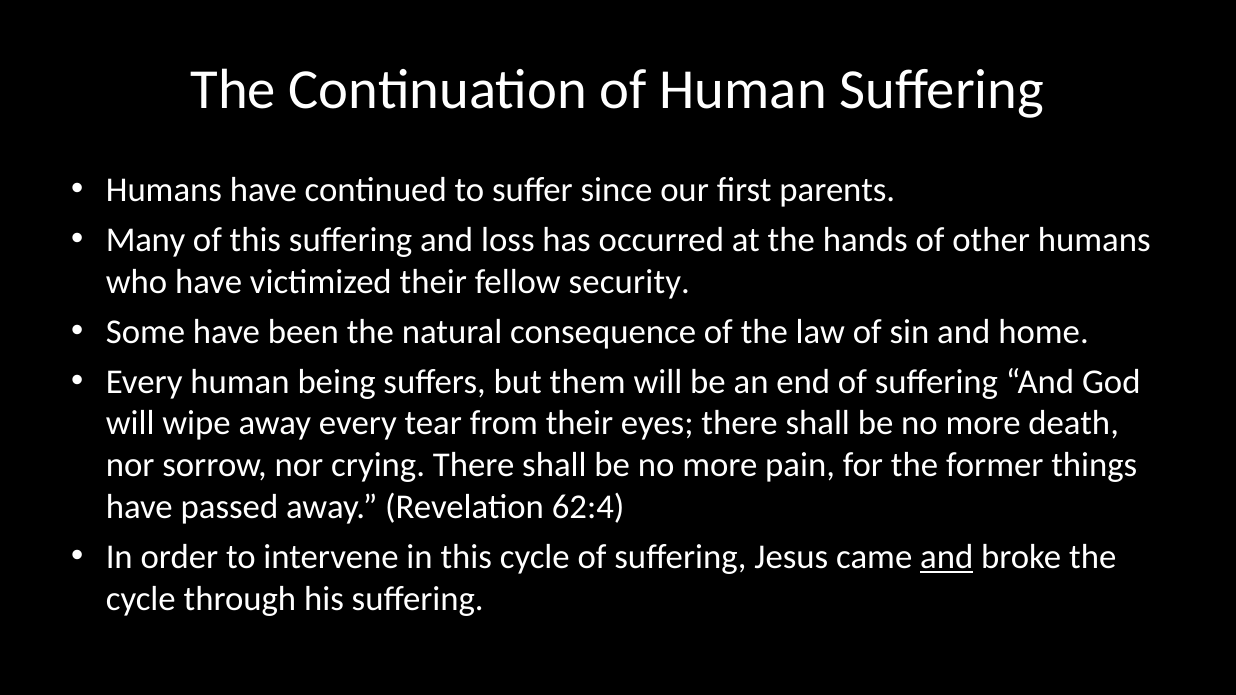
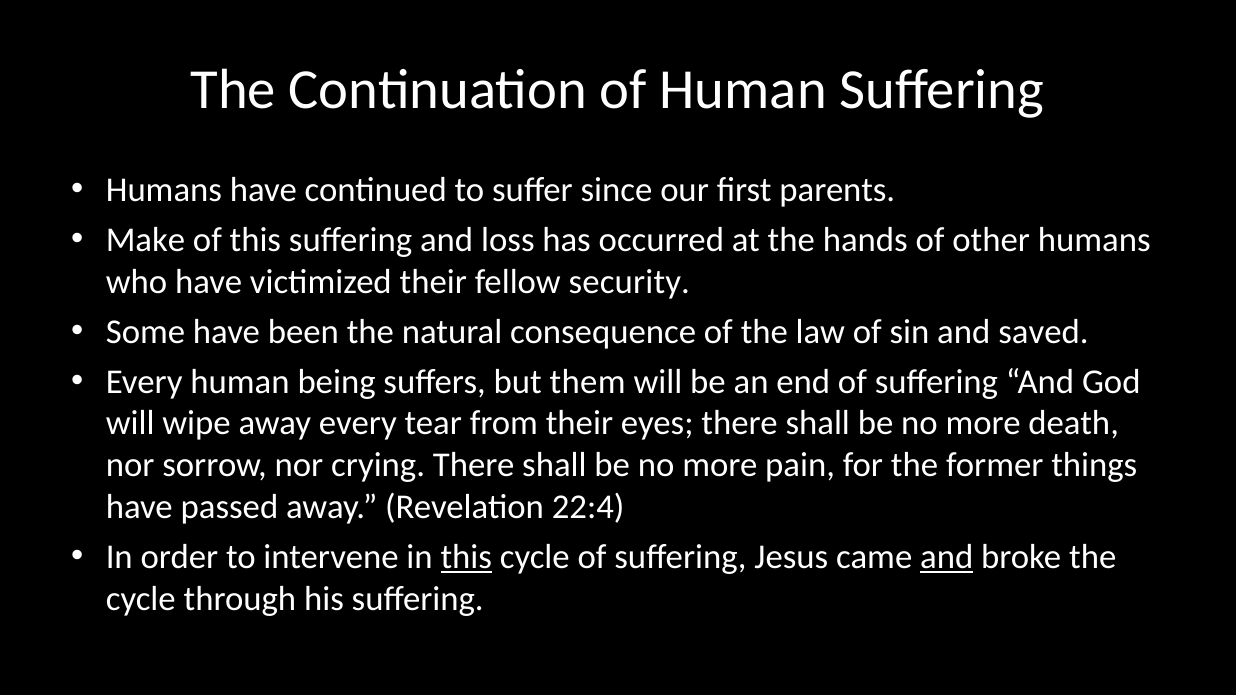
Many: Many -> Make
home: home -> saved
62:4: 62:4 -> 22:4
this at (466, 557) underline: none -> present
